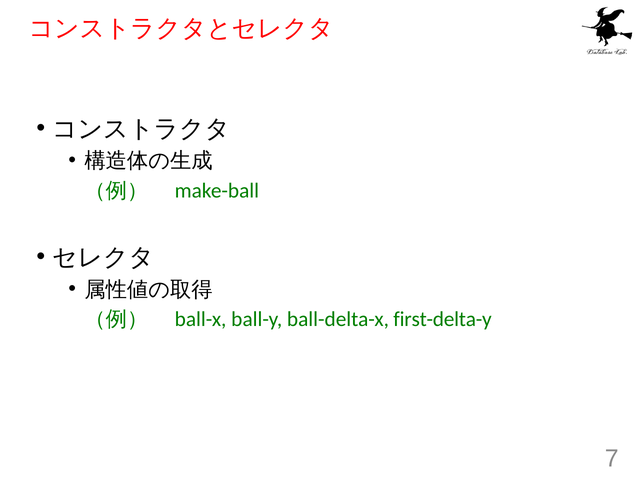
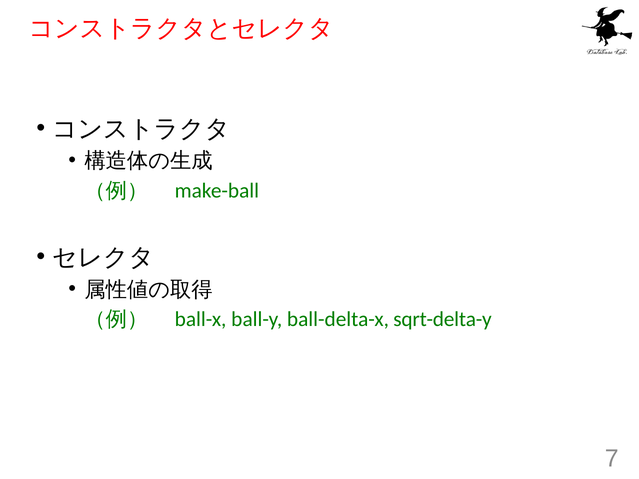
first-delta-y: first-delta-y -> sqrt-delta-y
